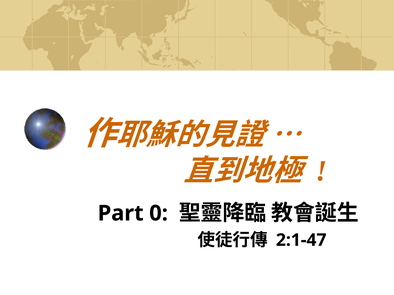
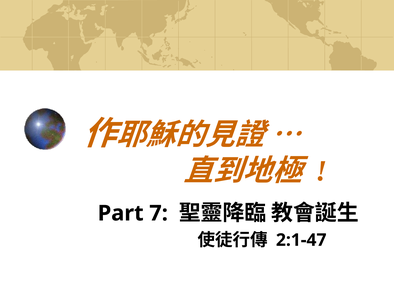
0: 0 -> 7
